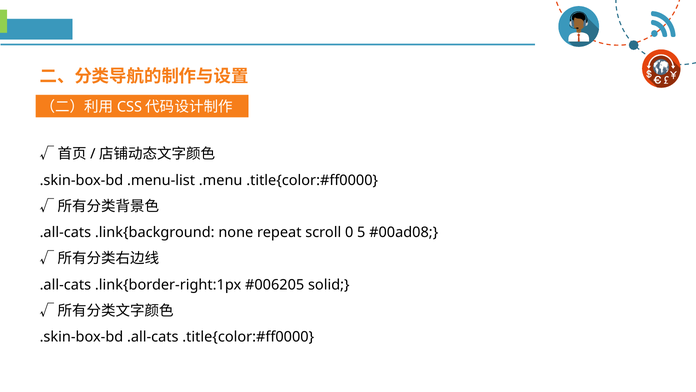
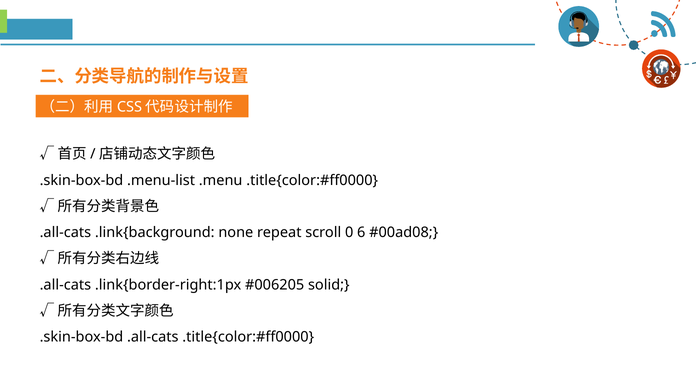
5: 5 -> 6
